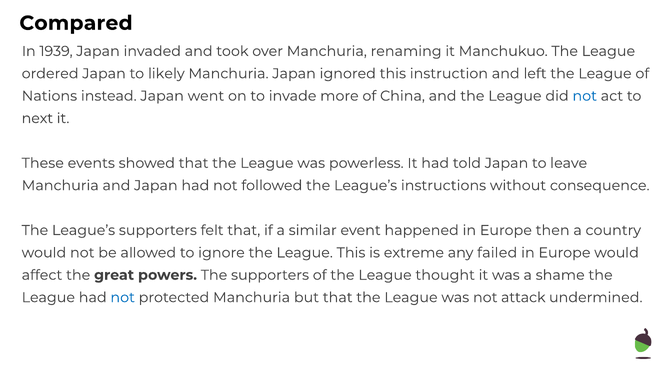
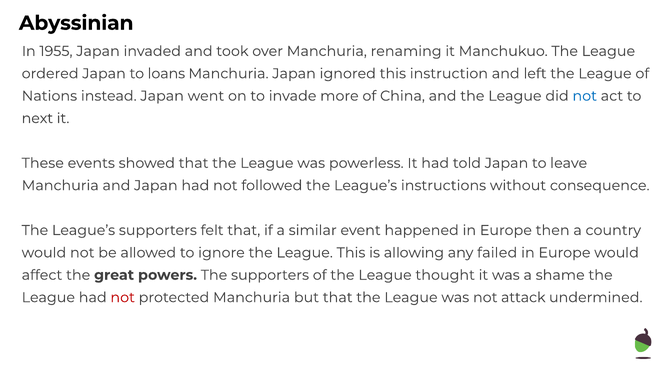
Compared: Compared -> Abyssinian
1939: 1939 -> 1955
likely: likely -> loans
extreme: extreme -> allowing
not at (123, 298) colour: blue -> red
